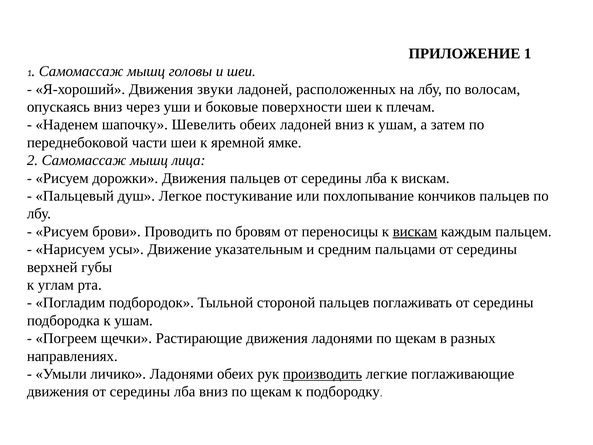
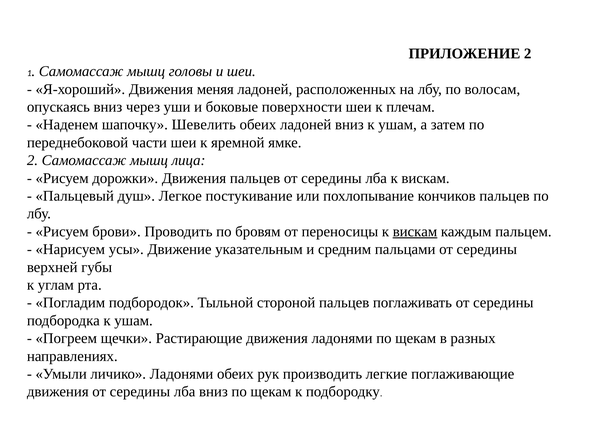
ПРИЛОЖЕНИЕ 1: 1 -> 2
звуки: звуки -> меняя
производить underline: present -> none
